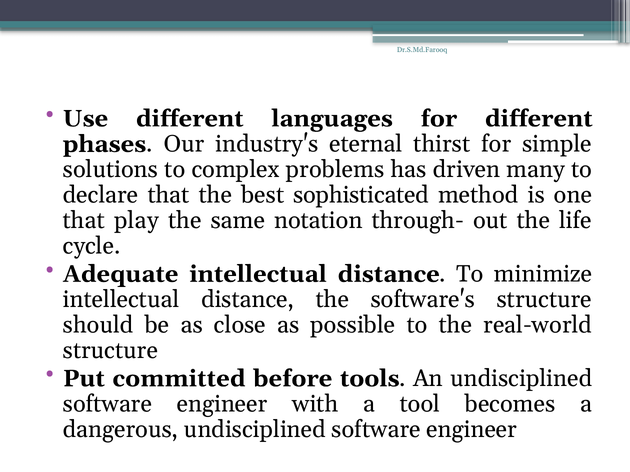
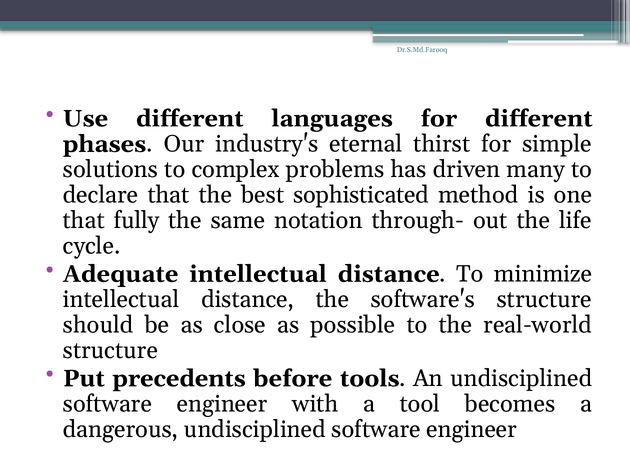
play: play -> fully
committed: committed -> precedents
